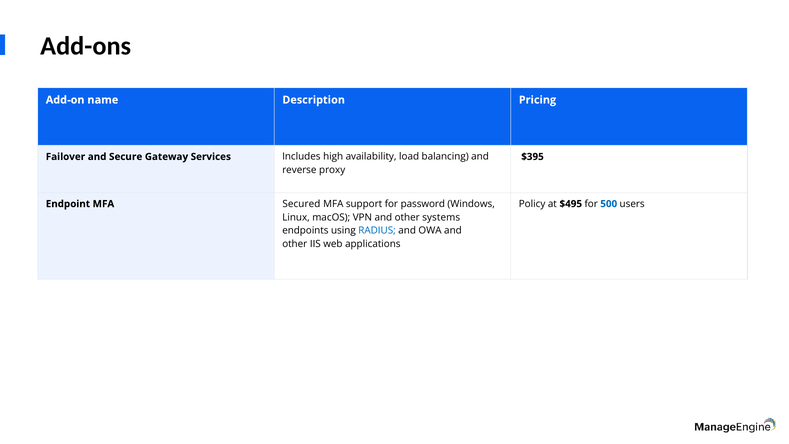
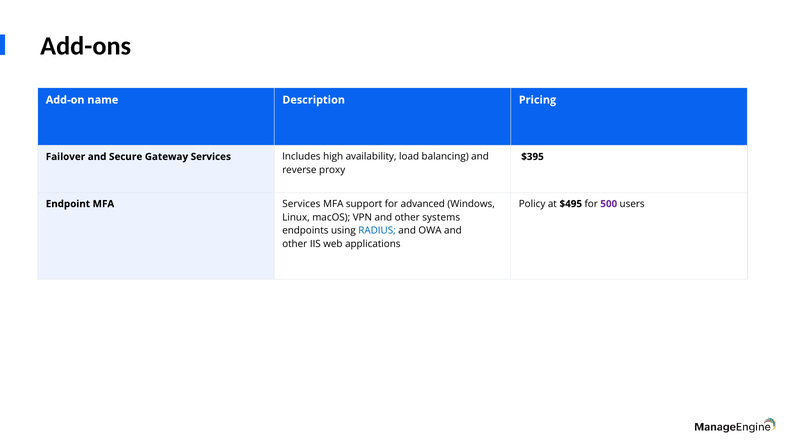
MFA Secured: Secured -> Services
password: password -> advanced
500 colour: blue -> purple
